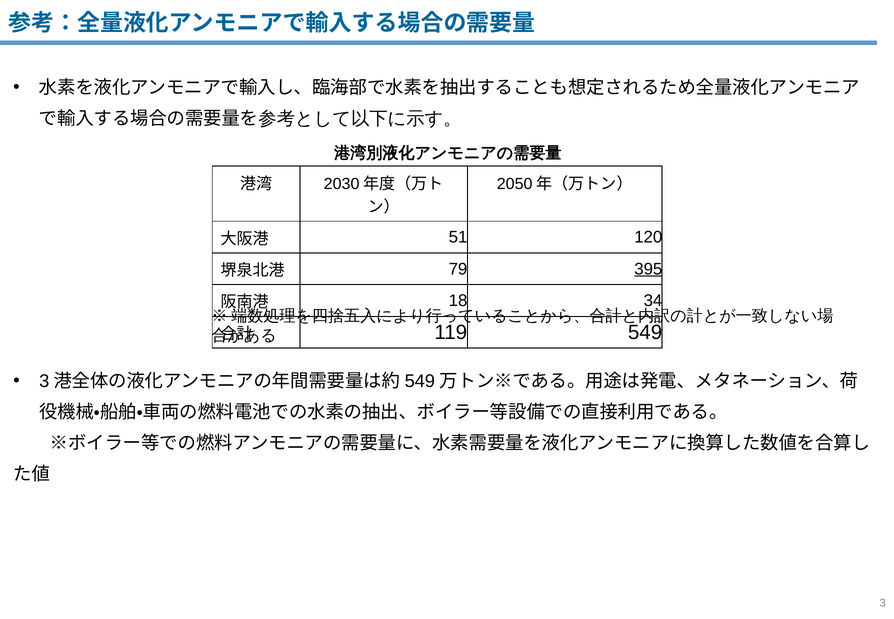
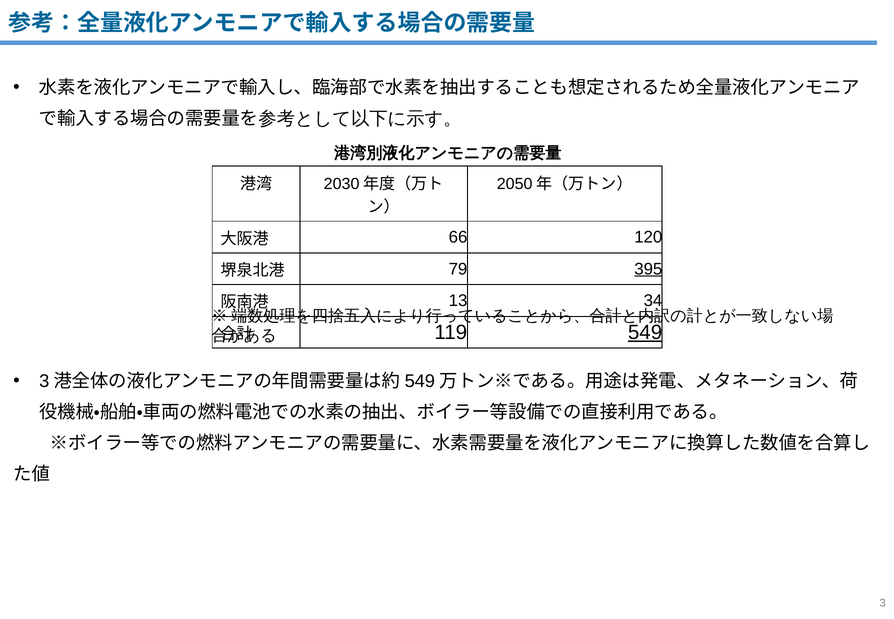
51: 51 -> 66
18: 18 -> 13
549 underline: none -> present
